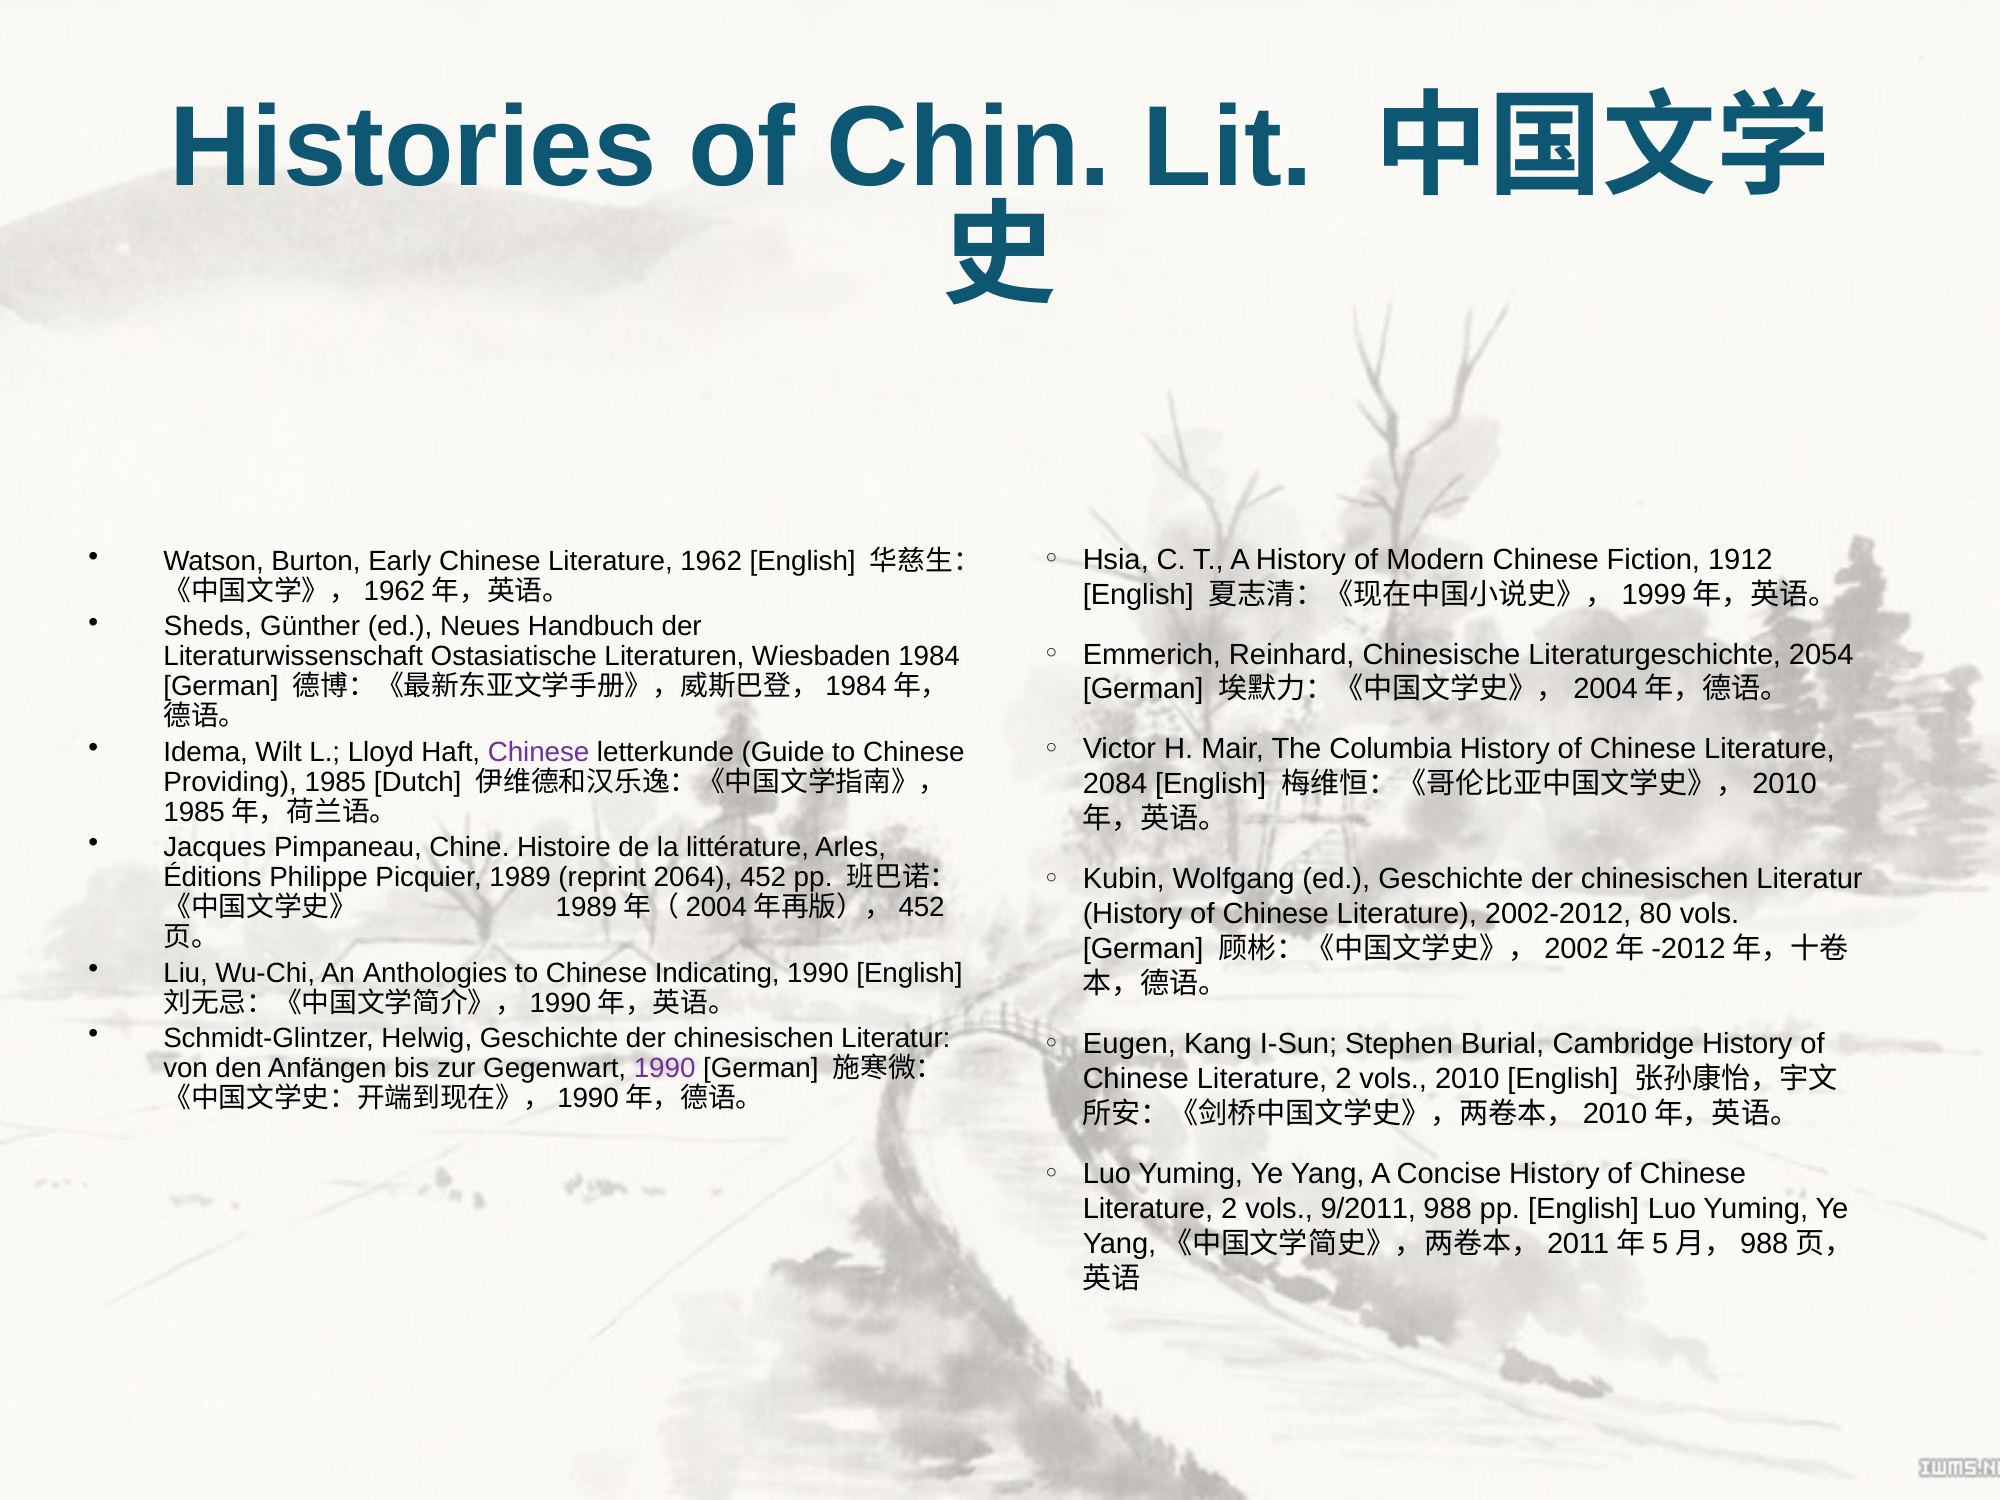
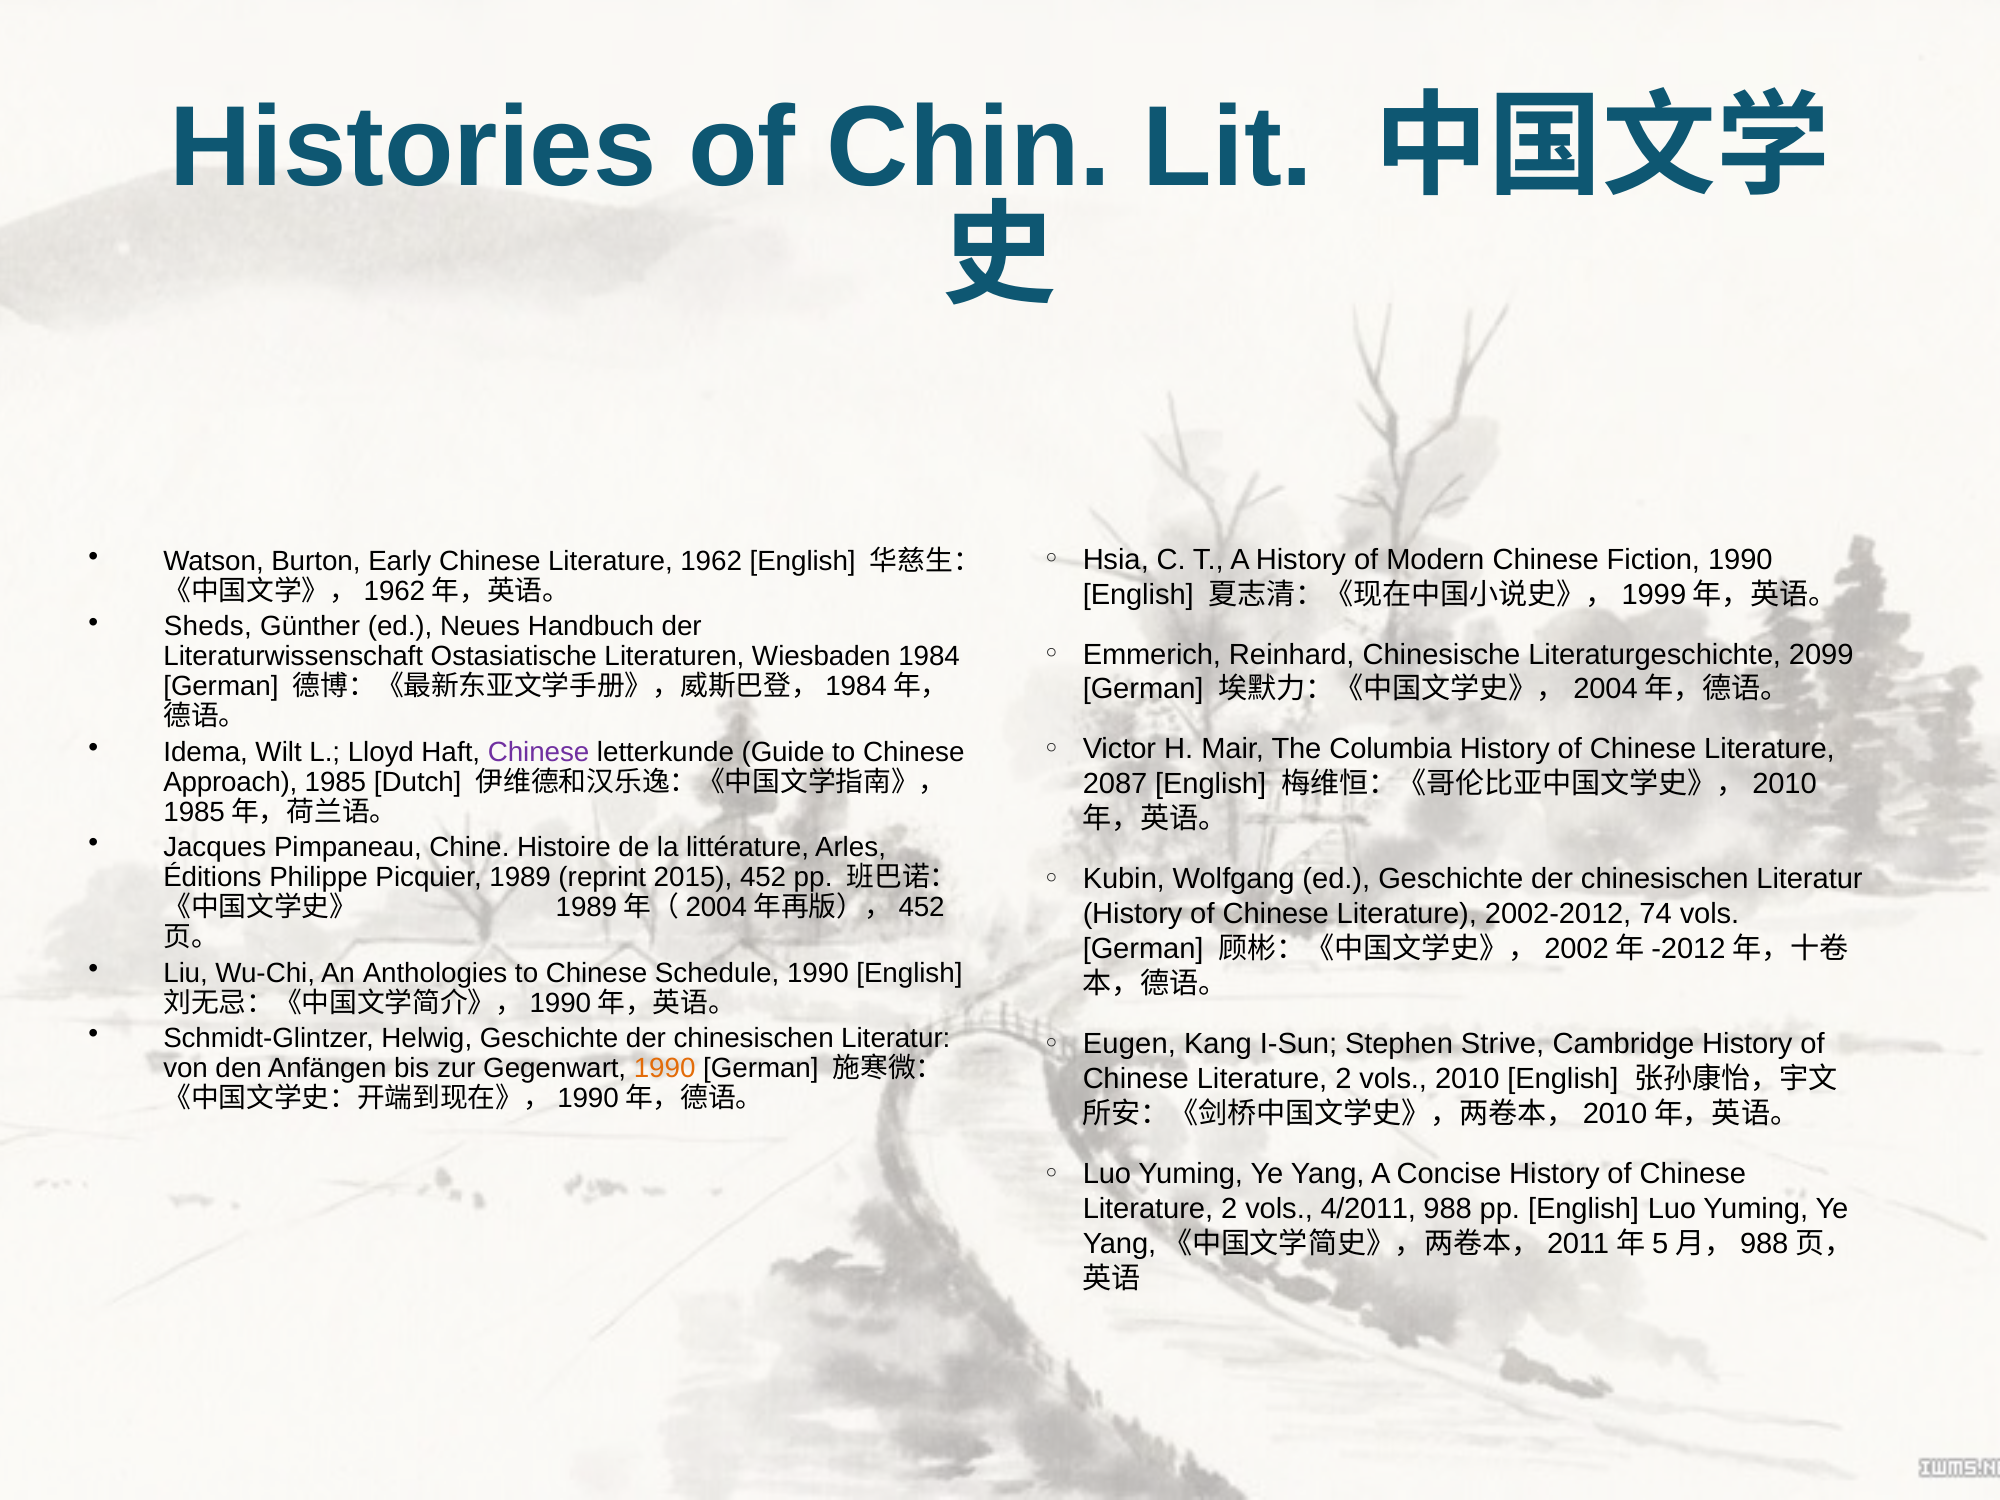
Fiction 1912: 1912 -> 1990
2054: 2054 -> 2099
Providing: Providing -> Approach
2084: 2084 -> 2087
2064: 2064 -> 2015
80: 80 -> 74
Indicating: Indicating -> Schedule
Burial: Burial -> Strive
1990 at (665, 1068) colour: purple -> orange
9/2011: 9/2011 -> 4/2011
